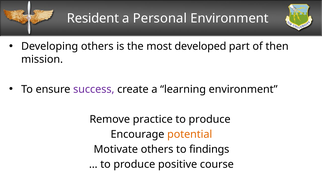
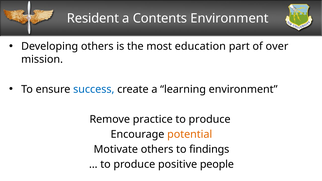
Personal: Personal -> Contents
developed: developed -> education
then: then -> over
success colour: purple -> blue
course: course -> people
